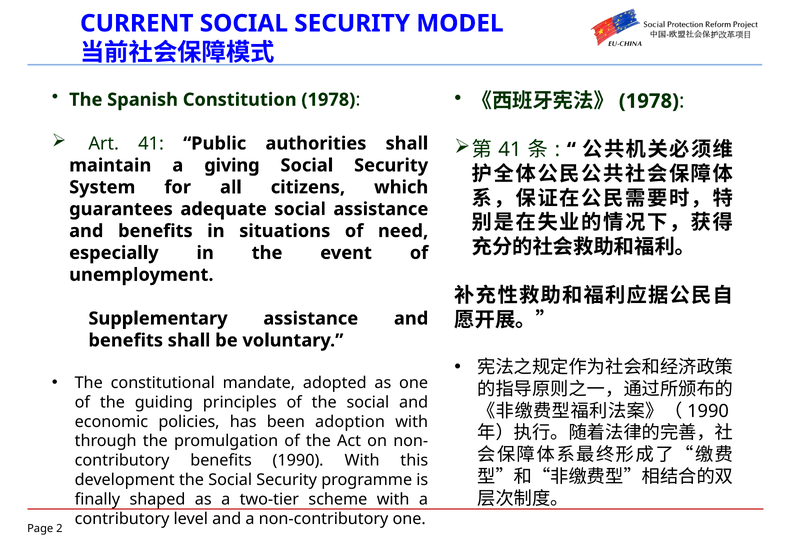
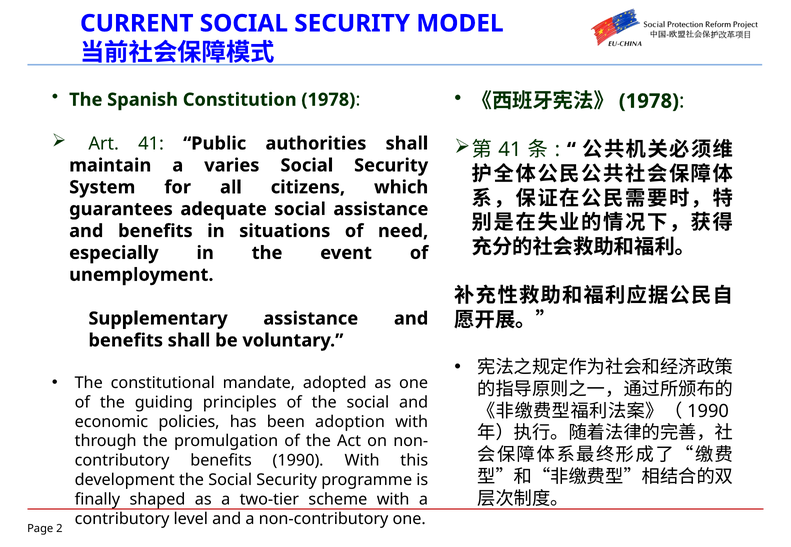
giving: giving -> varies
